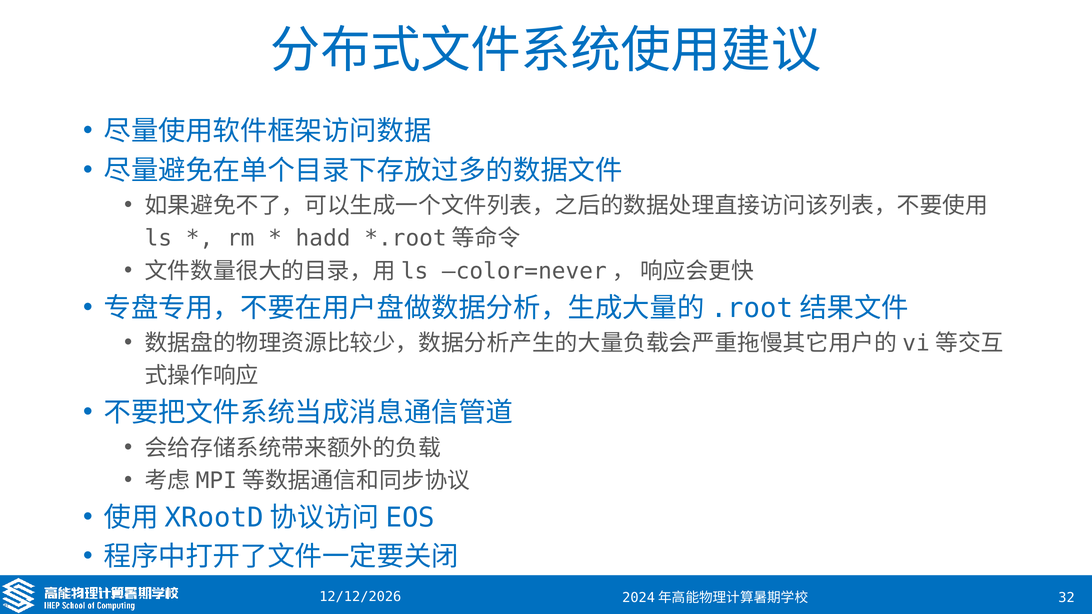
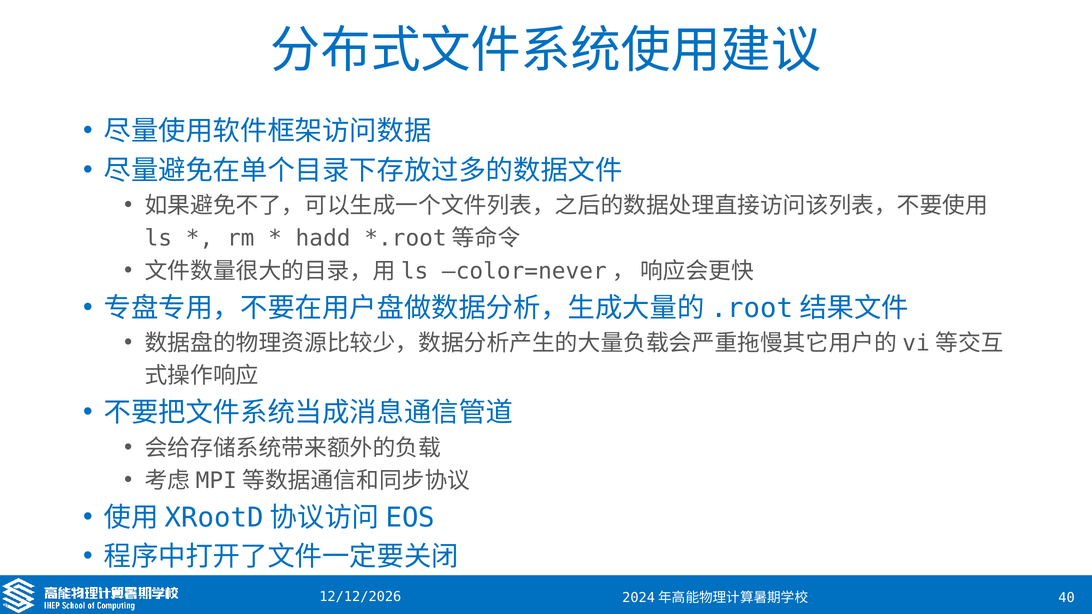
32: 32 -> 40
